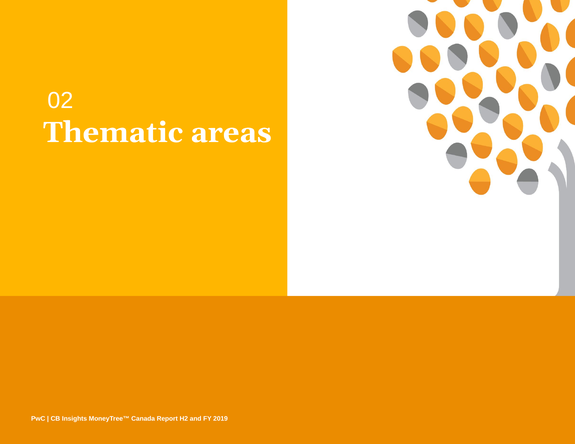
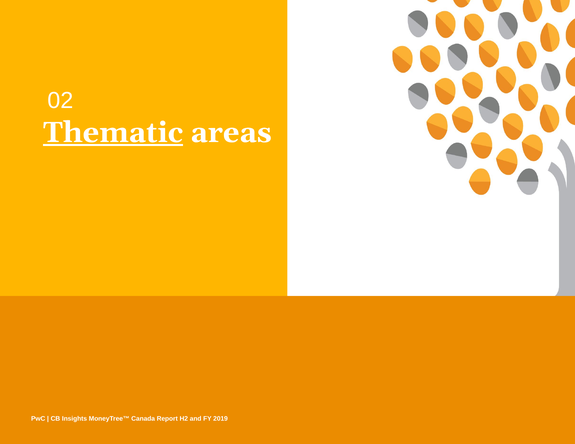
Thematic underline: none -> present
